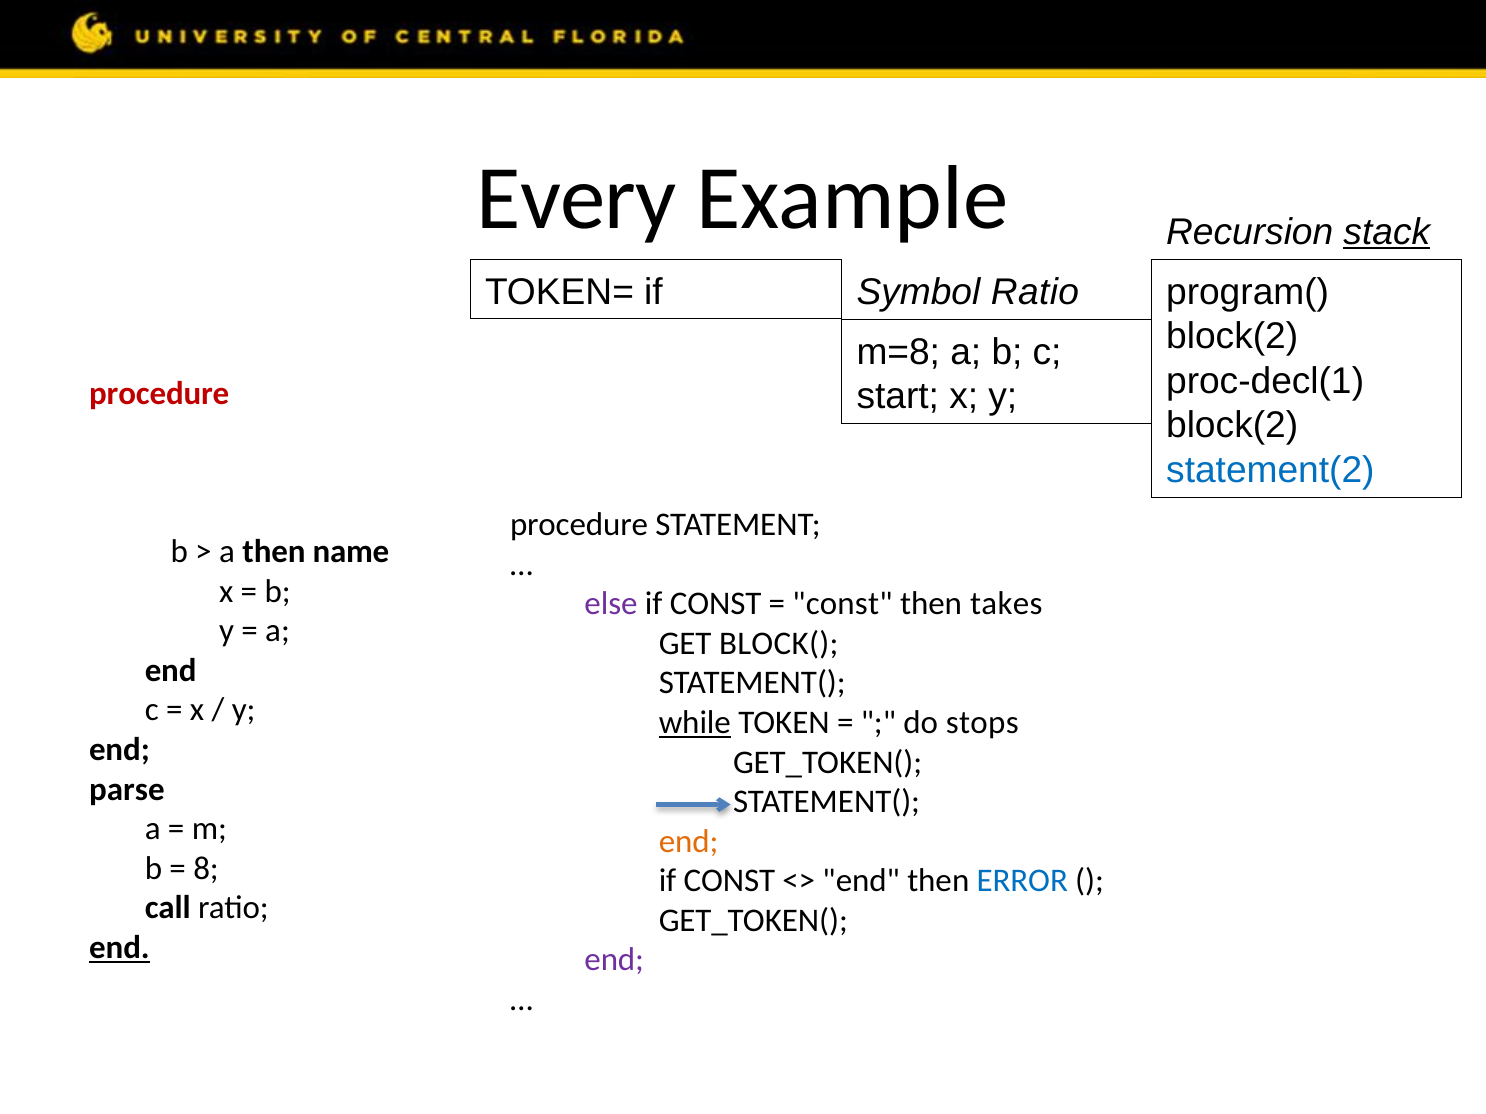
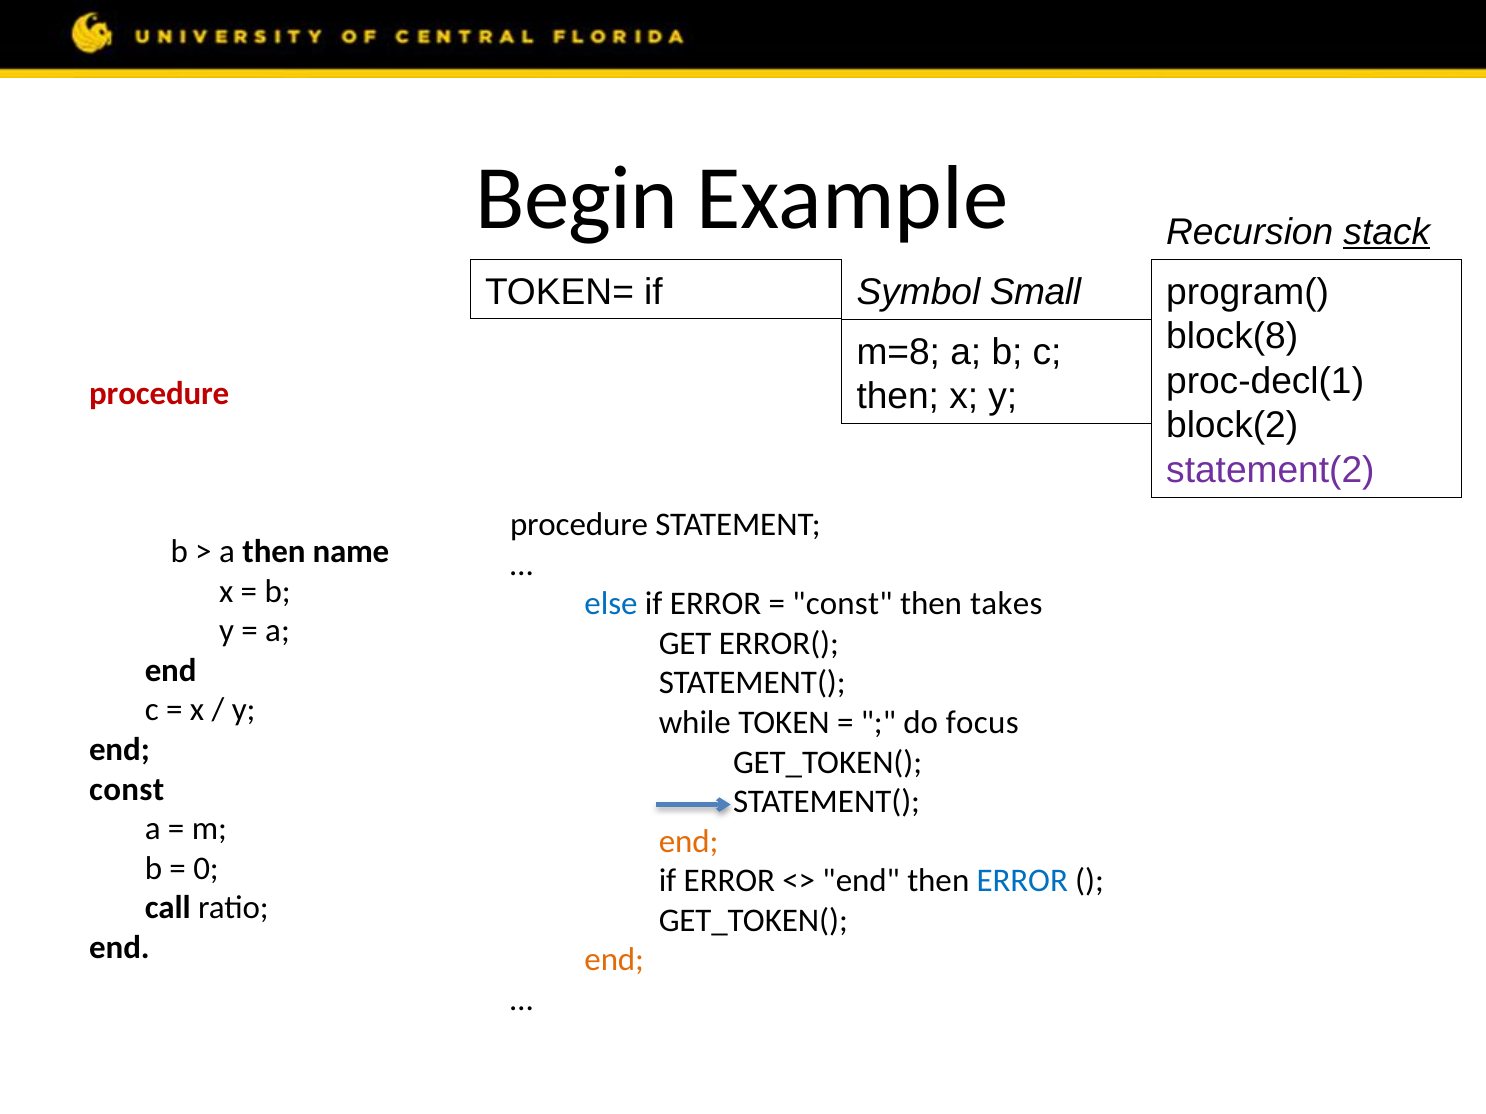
Every at (577, 198): Every -> Begin
Symbol Ratio: Ratio -> Small
block(2 at (1232, 337): block(2 -> block(8
start at (898, 397): start -> then
statement(2 colour: blue -> purple
else colour: purple -> blue
CONST at (716, 604): CONST -> ERROR
BLOCK(: BLOCK( -> ERROR(
while underline: present -> none
stops: stops -> focus
parse at (127, 790): parse -> const
8 at (206, 869): 8 -> 0
CONST at (729, 881): CONST -> ERROR
end at (119, 948) underline: present -> none
end at (614, 961) colour: purple -> orange
